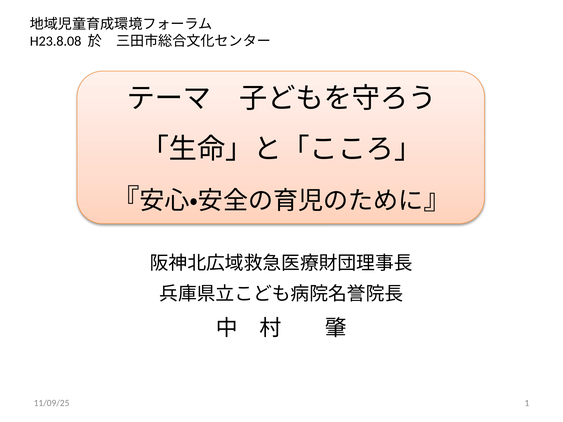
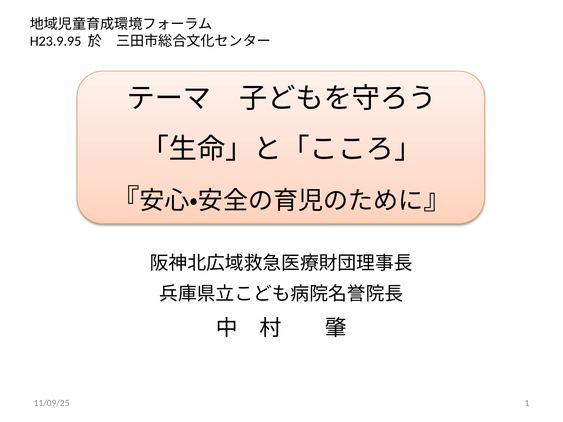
H23.8.08: H23.8.08 -> H23.9.95
